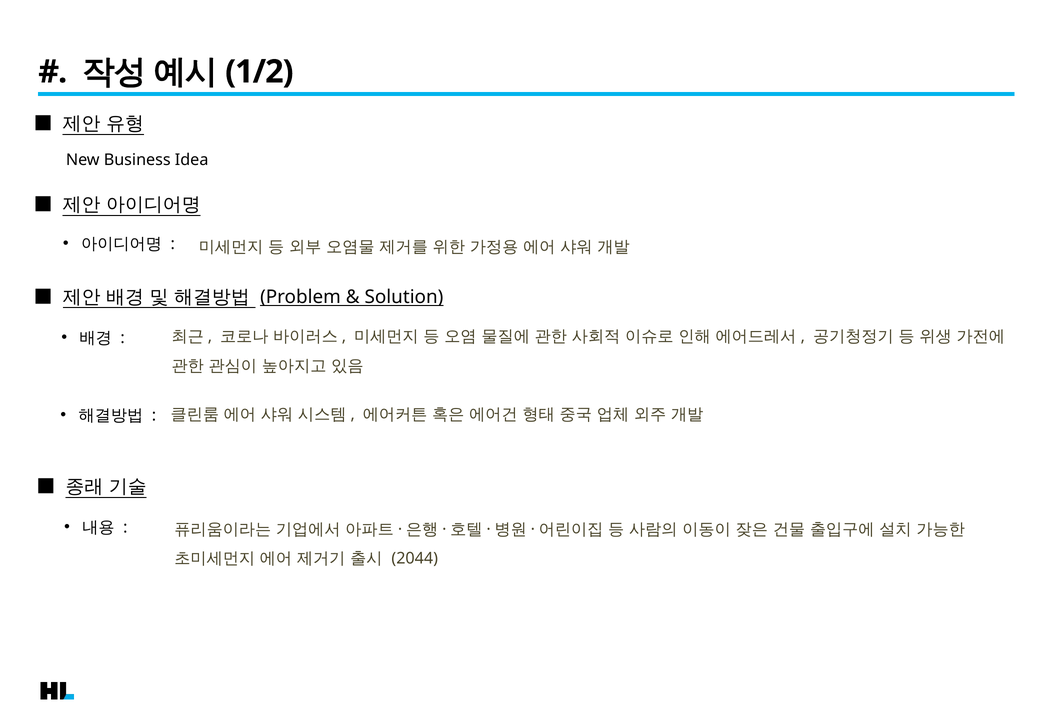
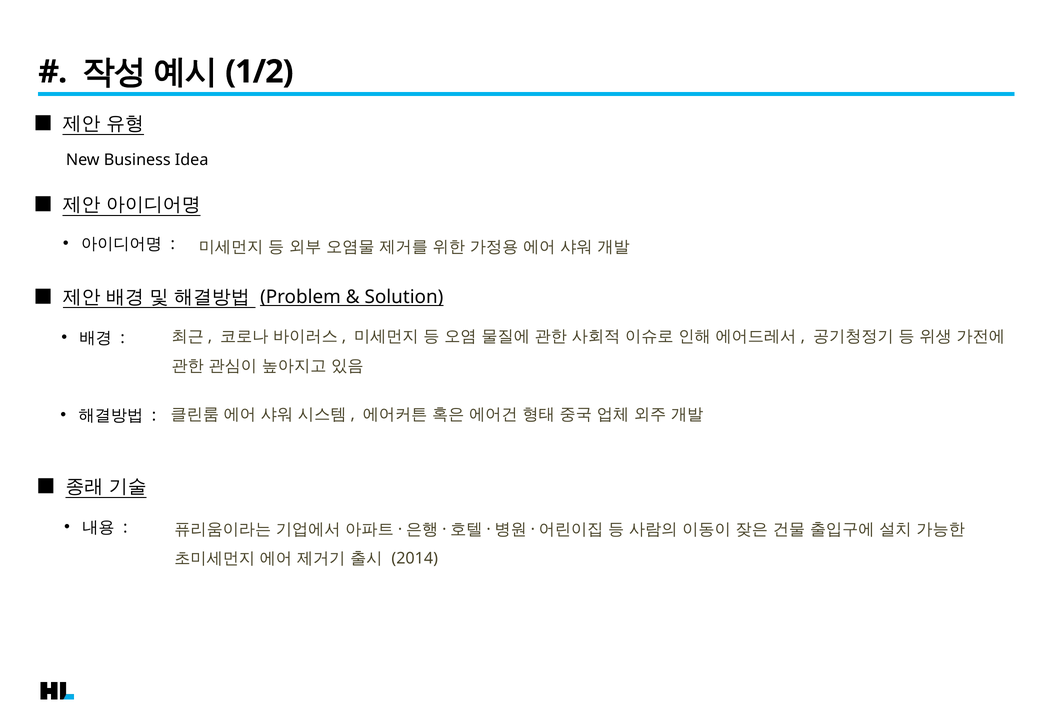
2044: 2044 -> 2014
